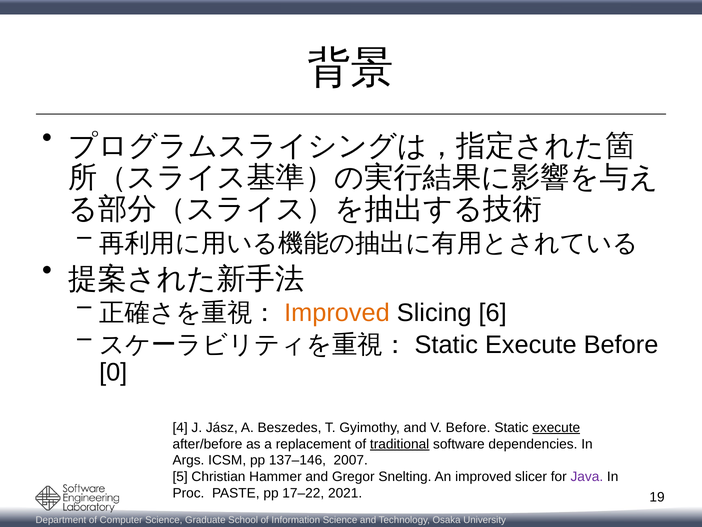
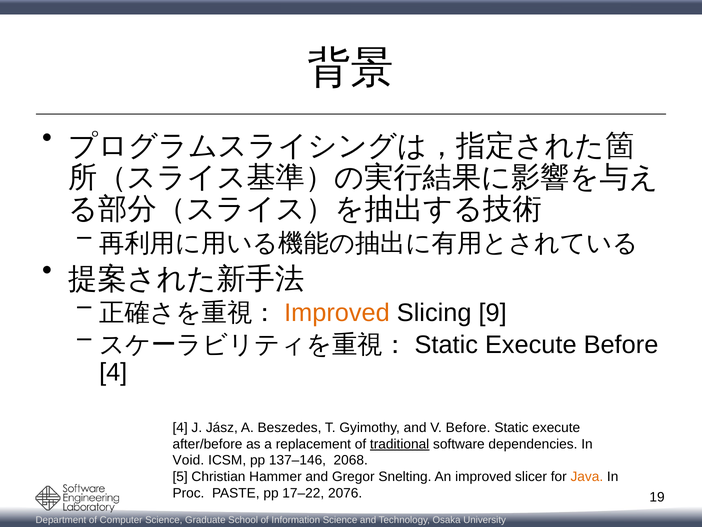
6: 6 -> 9
0 at (113, 372): 0 -> 4
execute at (556, 427) underline: present -> none
Args: Args -> Void
2007: 2007 -> 2068
Java colour: purple -> orange
2021: 2021 -> 2076
